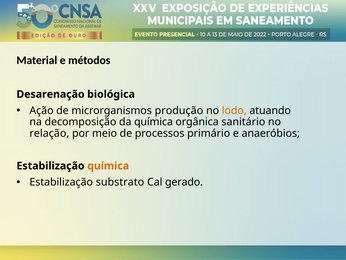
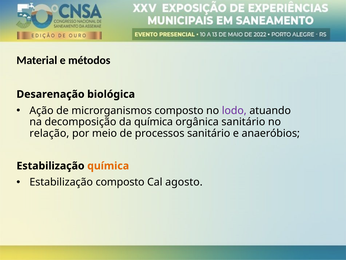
microrganismos produção: produção -> composto
lodo colour: orange -> purple
processos primário: primário -> sanitário
Estabilização substrato: substrato -> composto
gerado: gerado -> agosto
